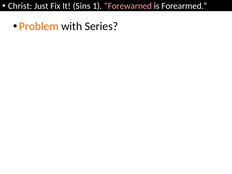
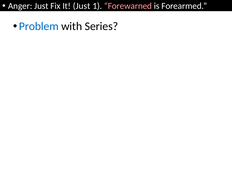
Christ: Christ -> Anger
It Sins: Sins -> Just
Problem colour: orange -> blue
